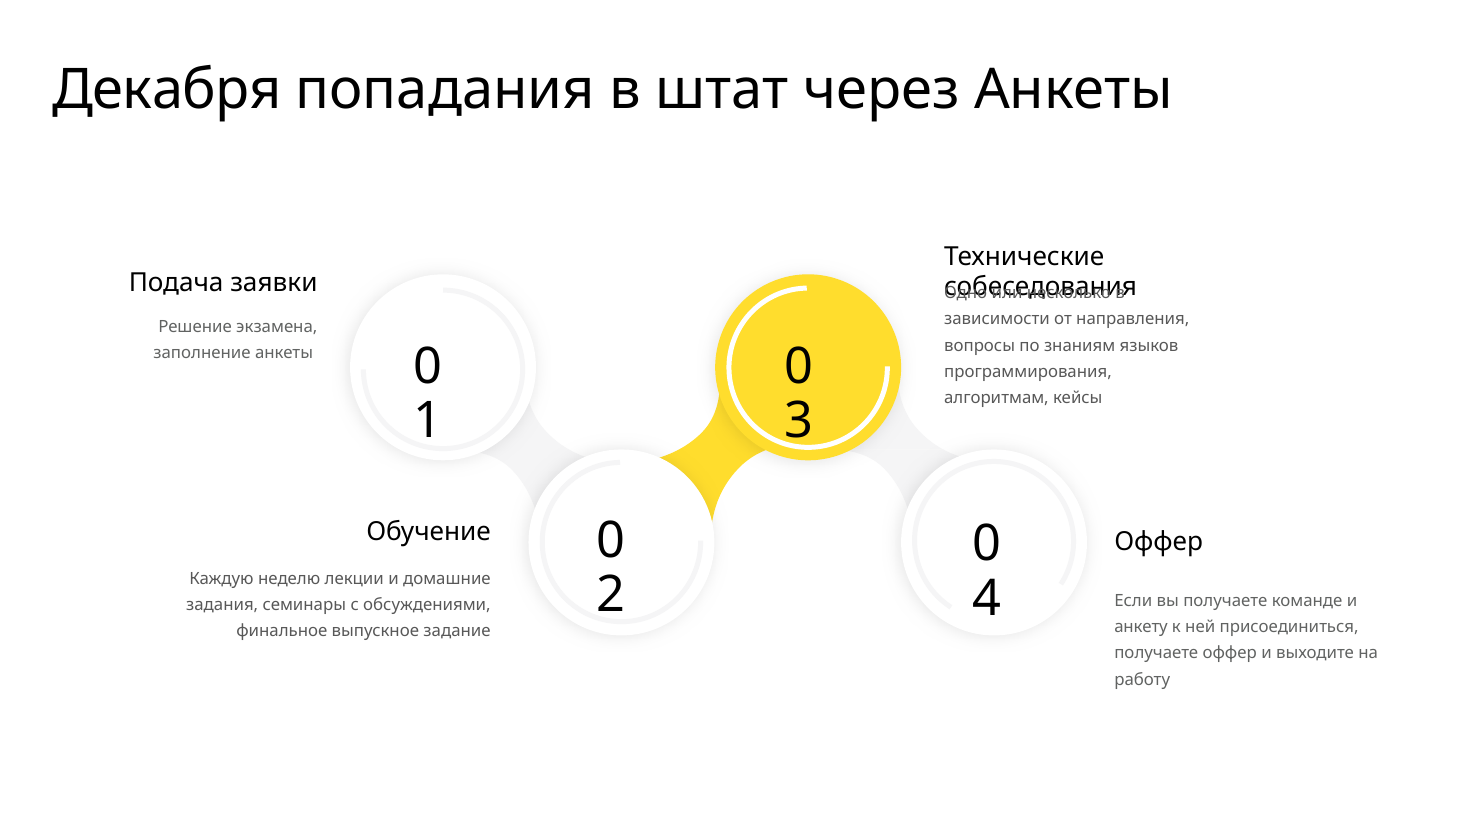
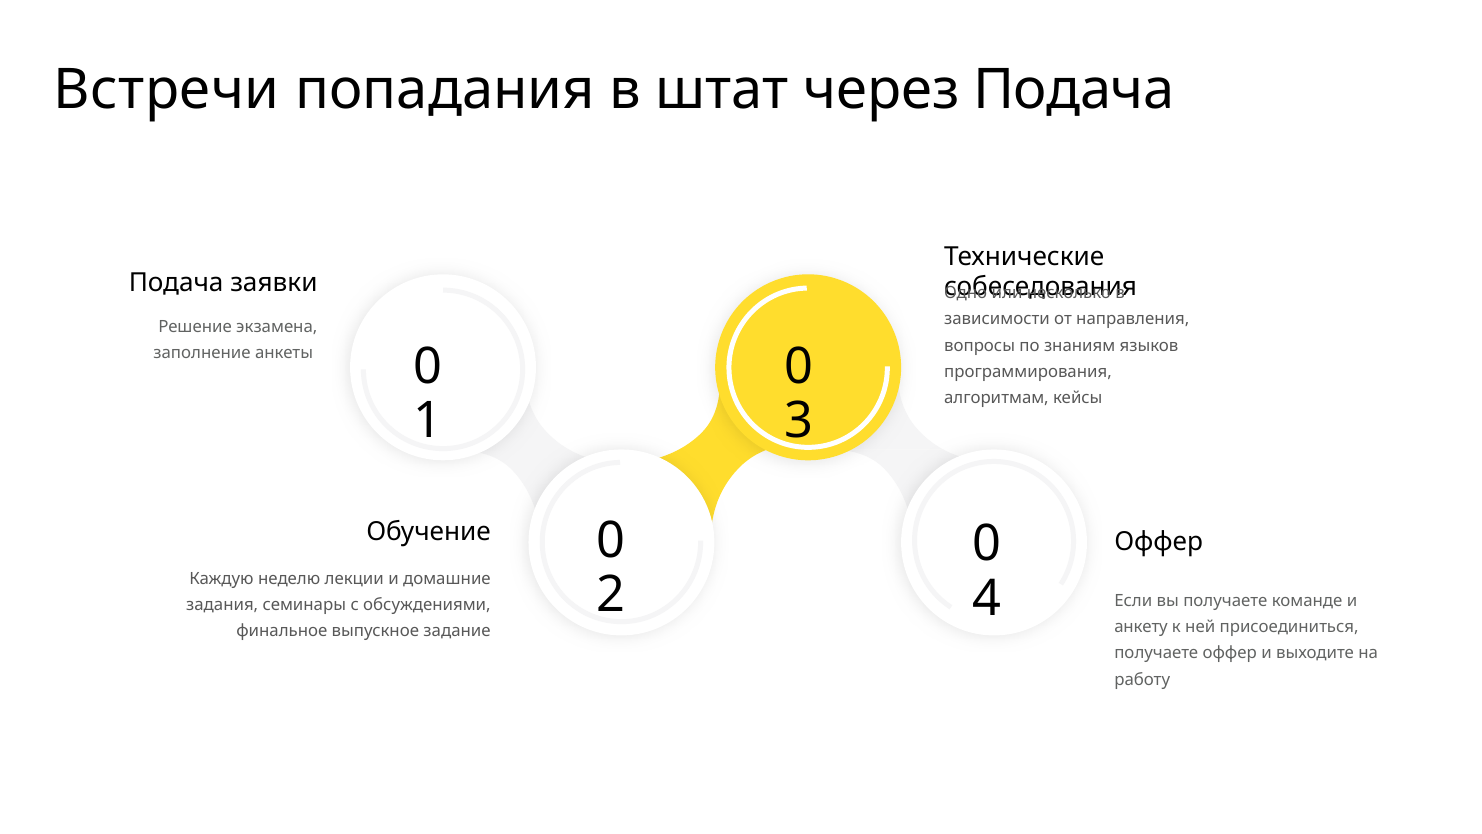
Декабря: Декабря -> Встречи
через Анкеты: Анкеты -> Подача
